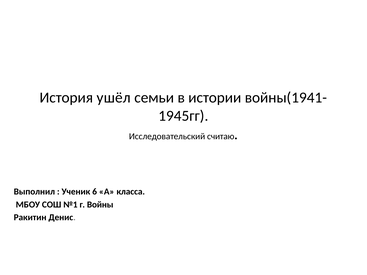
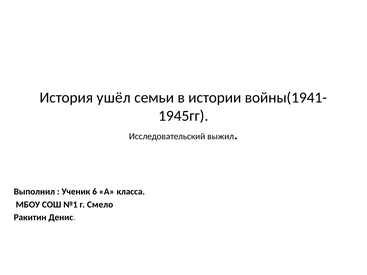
считаю: считаю -> выжил
Войны: Войны -> Смело
